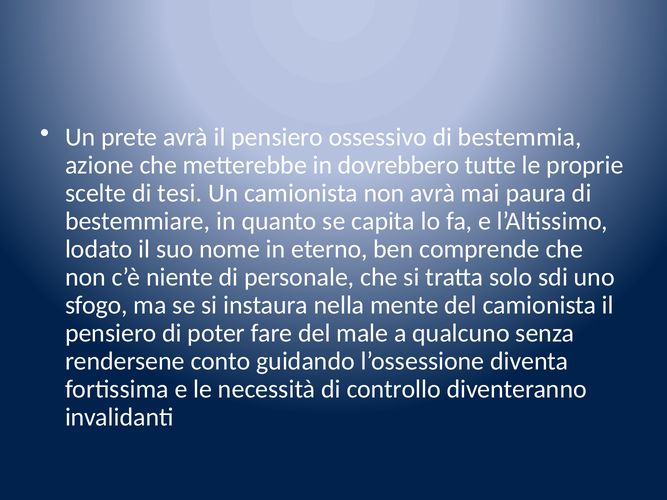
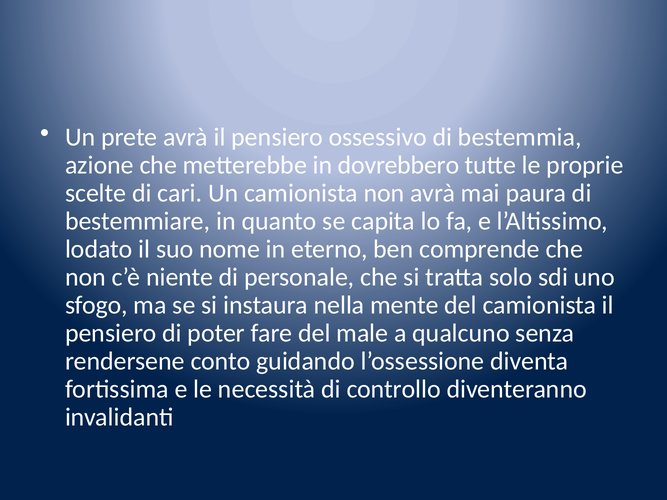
tesi: tesi -> cari
